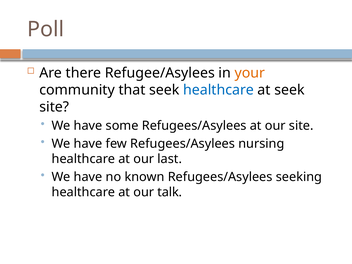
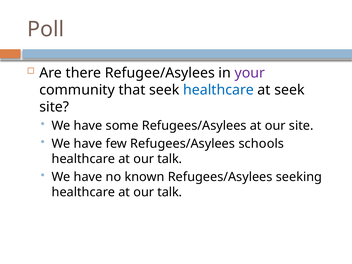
your colour: orange -> purple
nursing: nursing -> schools
last at (170, 159): last -> talk
